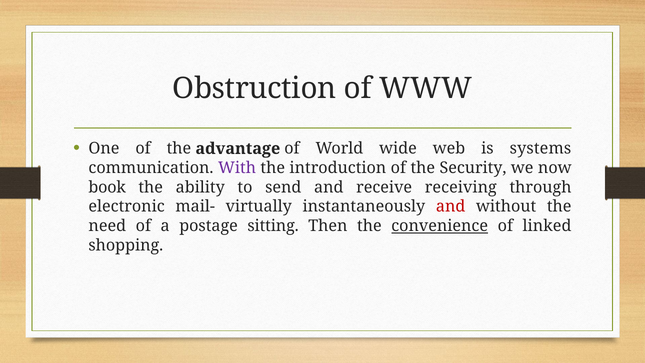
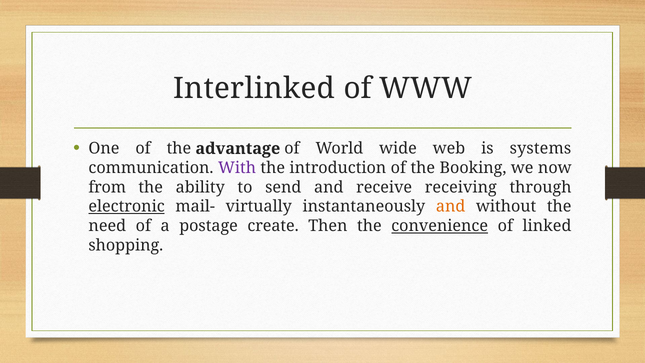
Obstruction: Obstruction -> Interlinked
Security: Security -> Booking
book: book -> from
electronic underline: none -> present
and at (451, 207) colour: red -> orange
sitting: sitting -> create
